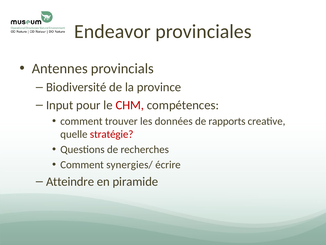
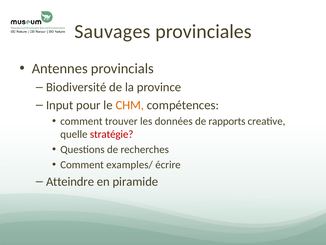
Endeavor: Endeavor -> Sauvages
CHM colour: red -> orange
synergies/: synergies/ -> examples/
